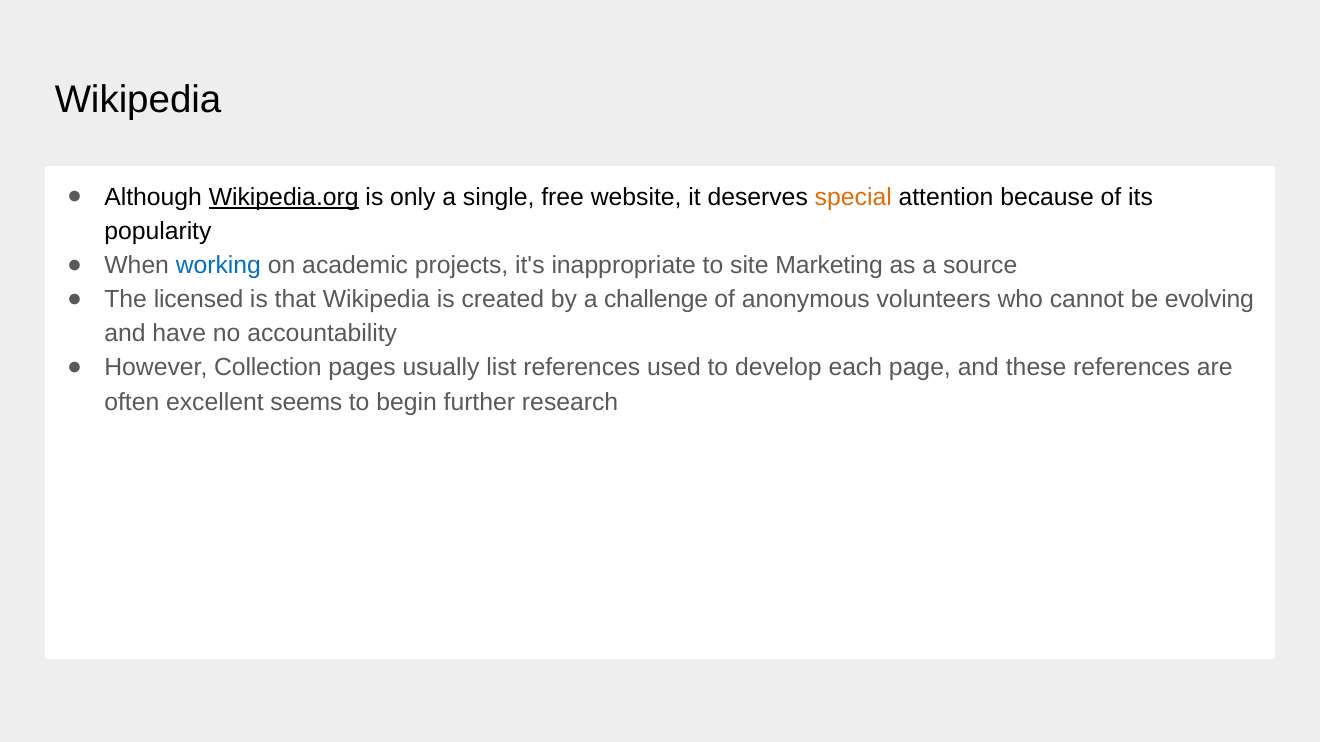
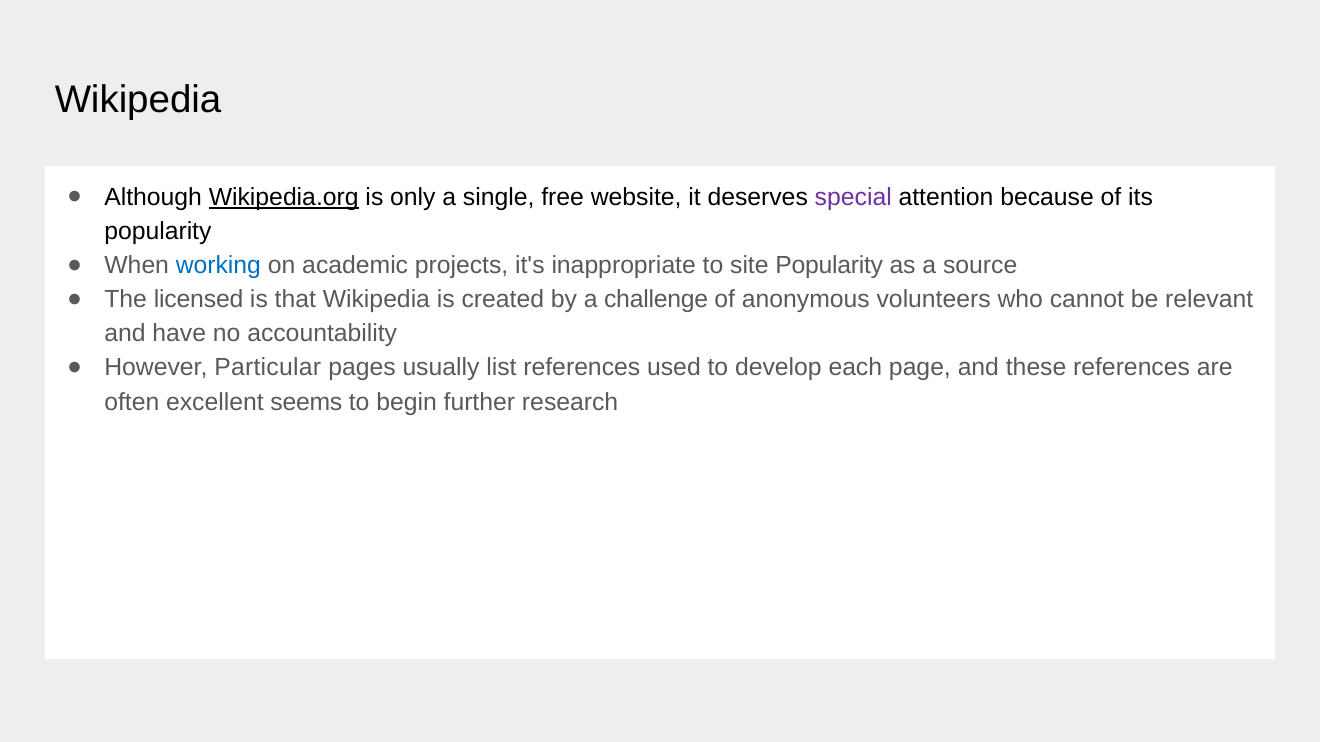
special colour: orange -> purple
site Marketing: Marketing -> Popularity
evolving: evolving -> relevant
Collection: Collection -> Particular
